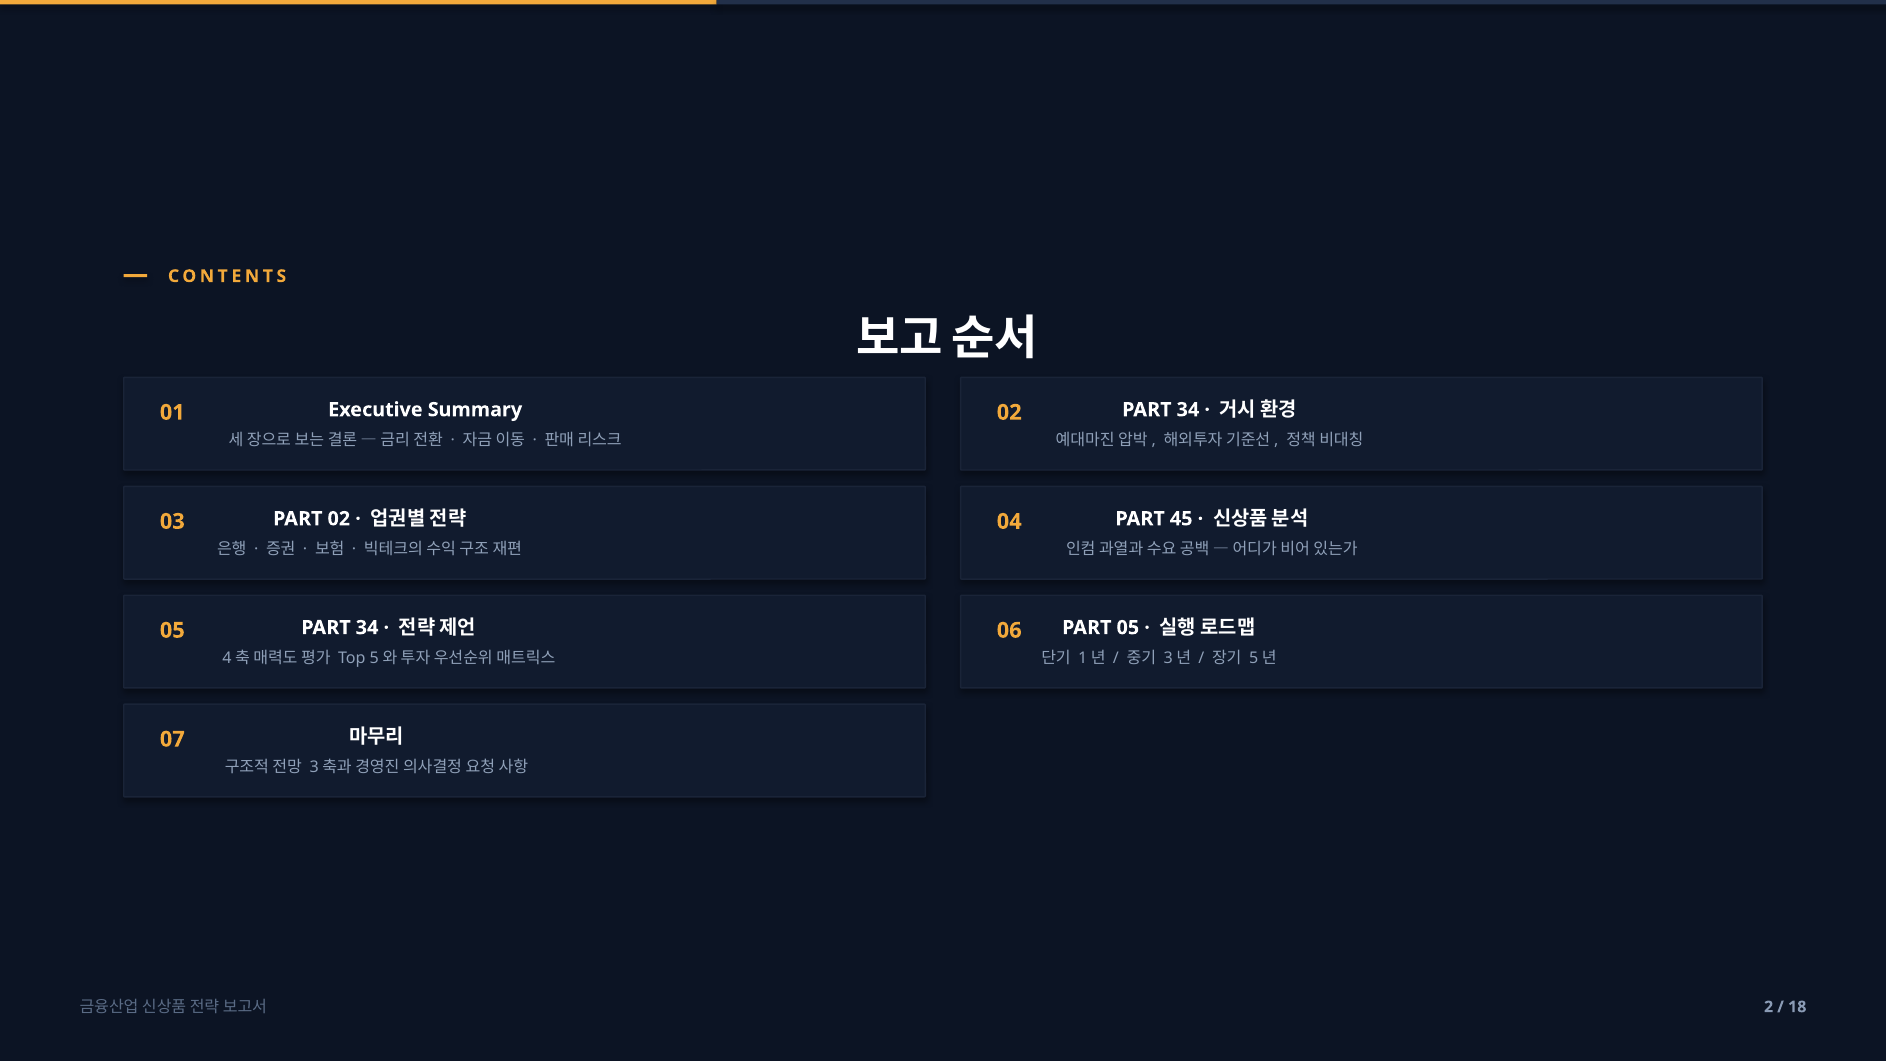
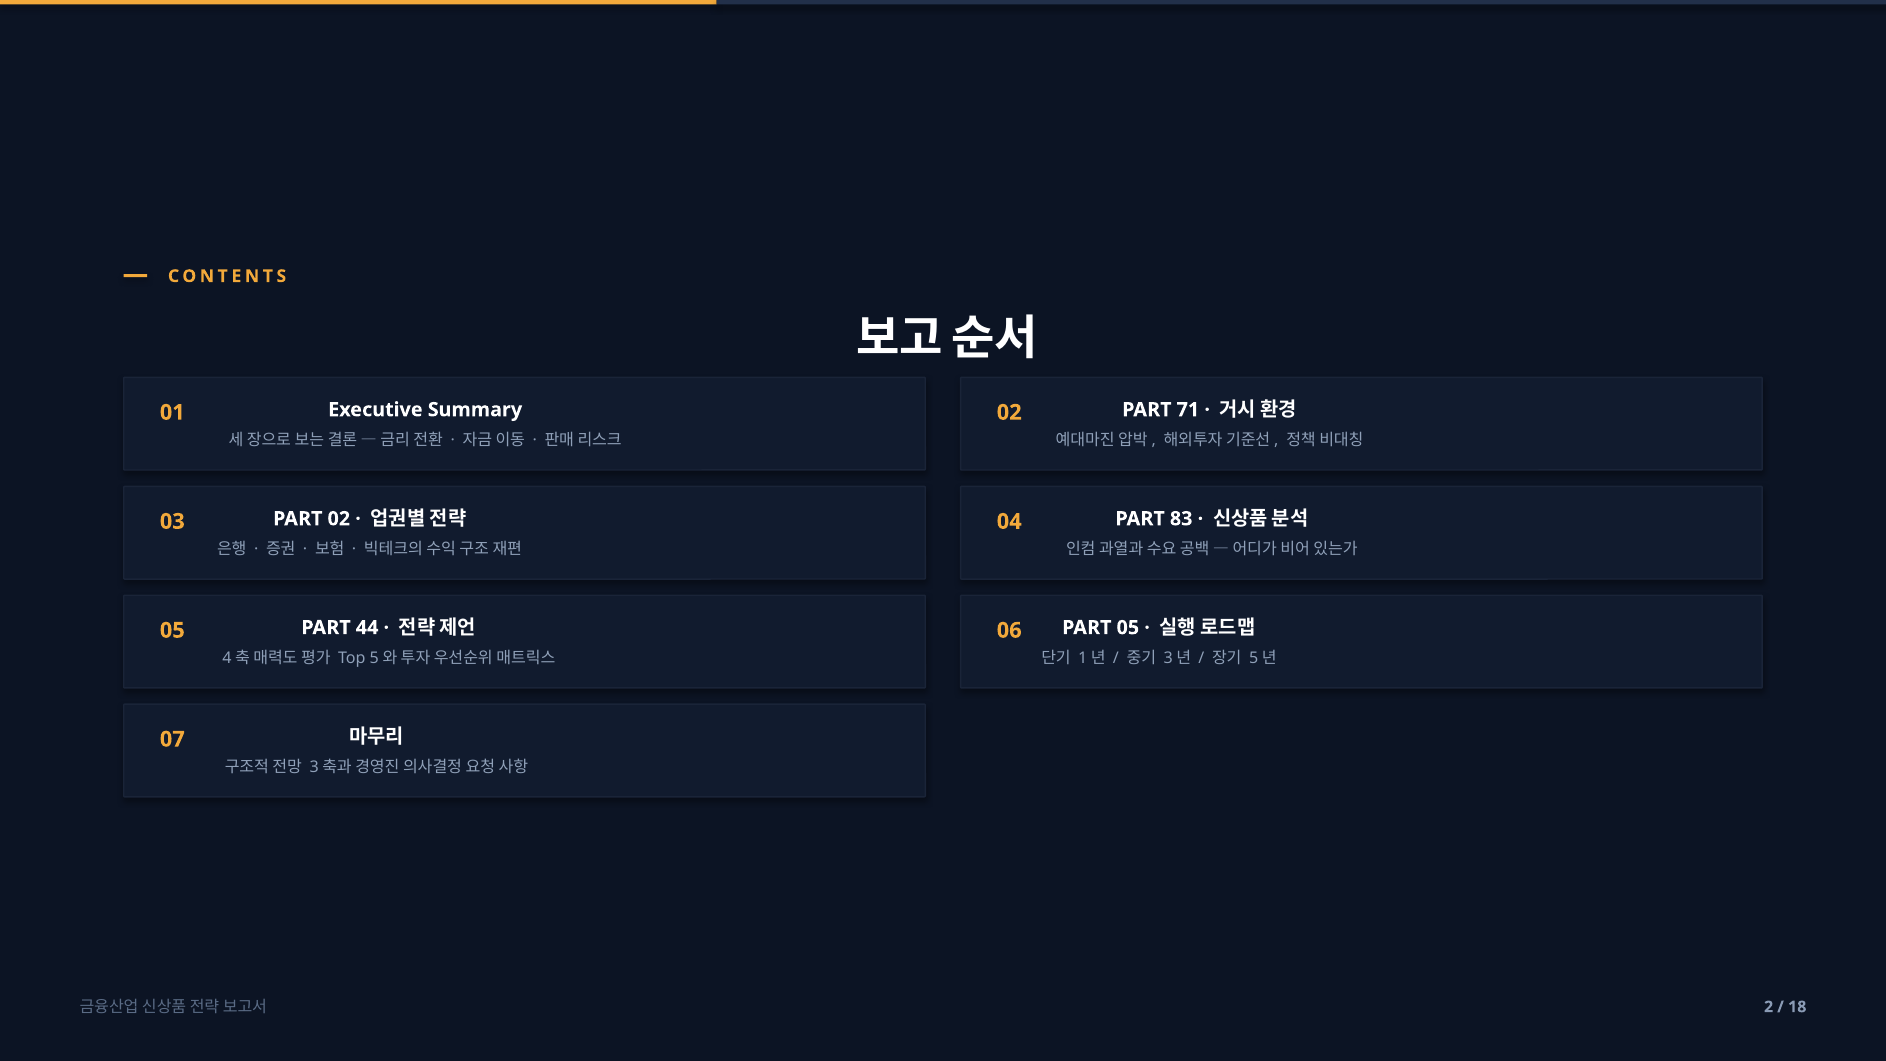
02 PART 34: 34 -> 71
45: 45 -> 83
05 PART 34: 34 -> 44
